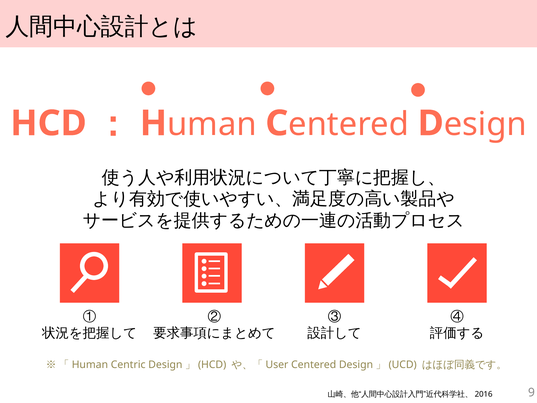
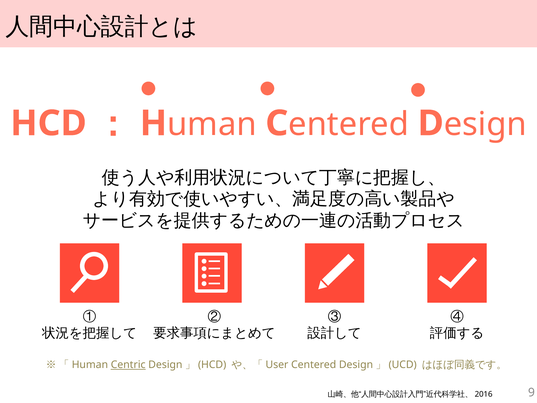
Centric underline: none -> present
